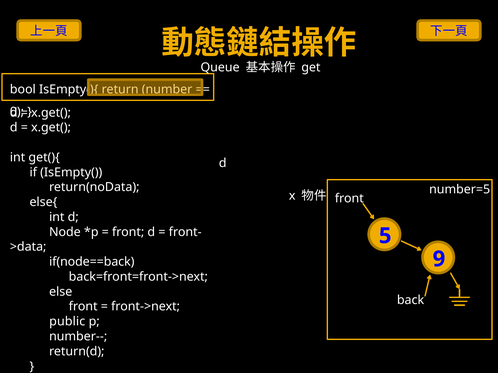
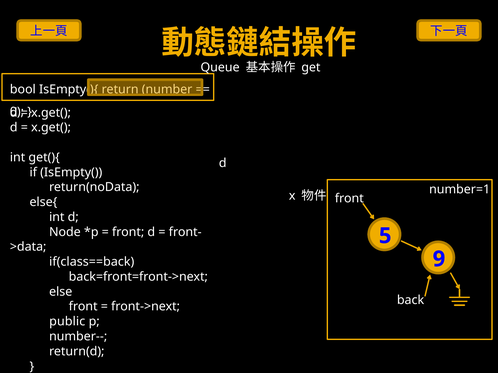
number=5: number=5 -> number=1
if(node==back: if(node==back -> if(class==back
